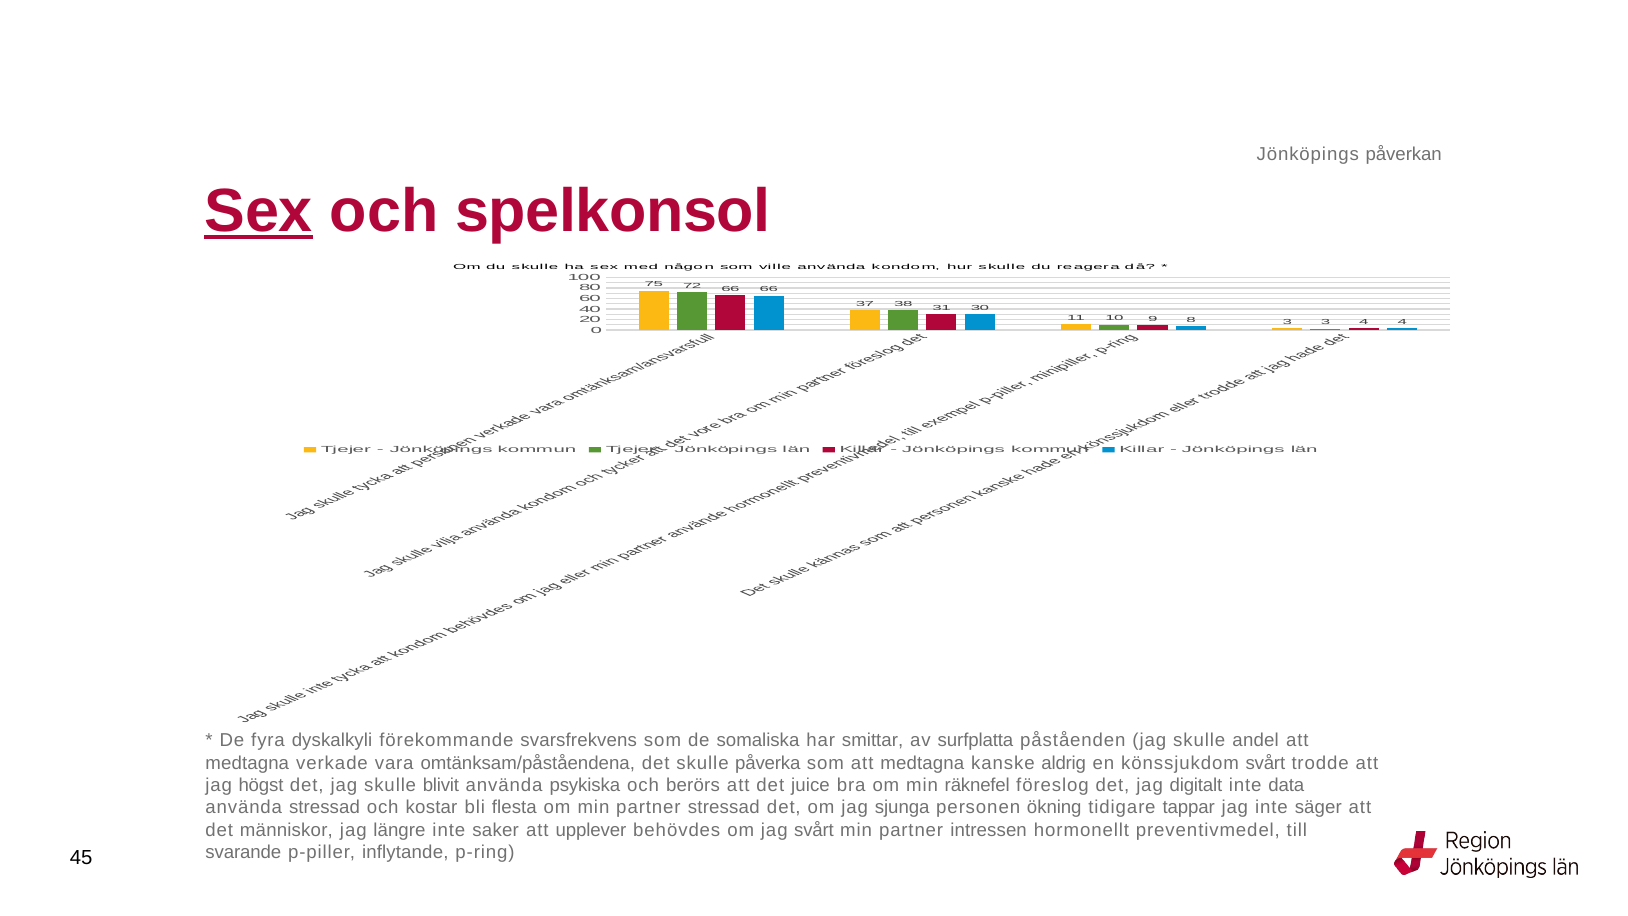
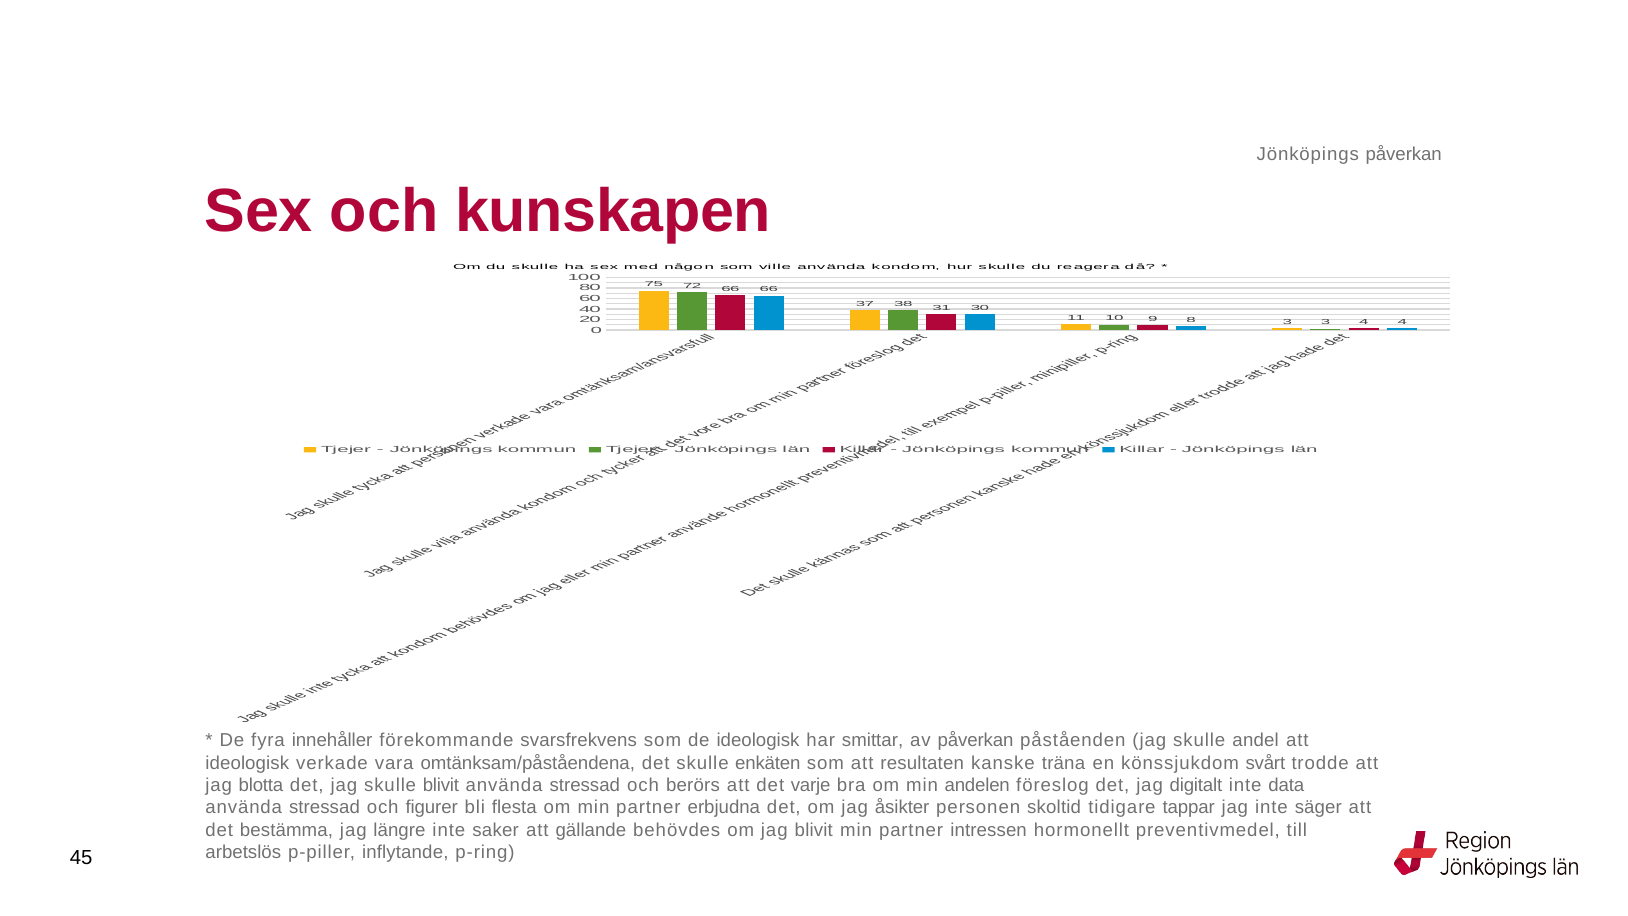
Sex at (259, 211) underline: present -> none
spelkonsol: spelkonsol -> kunskapen
dyskalkyli: dyskalkyli -> innehåller
de somaliska: somaliska -> ideologisk
av surfplatta: surfplatta -> påverkan
medtagna at (247, 763): medtagna -> ideologisk
påverka: påverka -> enkäten
som att medtagna: medtagna -> resultaten
aldrig: aldrig -> träna
högst: högst -> blotta
psykiska at (585, 785): psykiska -> stressad
juice: juice -> varje
räknefel: räknefel -> andelen
kostar: kostar -> figurer
partner stressad: stressad -> erbjudna
sjunga: sjunga -> åsikter
ökning: ökning -> skoltid
människor: människor -> bestämma
upplever: upplever -> gällande
jag svårt: svårt -> blivit
svarande: svarande -> arbetslös
